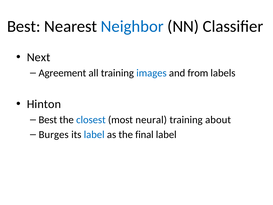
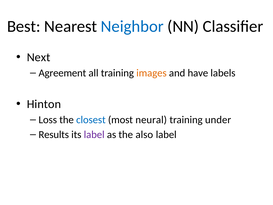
images colour: blue -> orange
from: from -> have
Best at (48, 120): Best -> Loss
about: about -> under
Burges: Burges -> Results
label at (94, 134) colour: blue -> purple
final: final -> also
